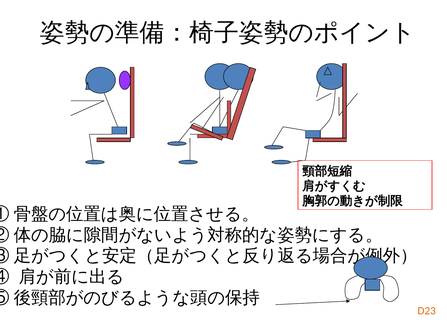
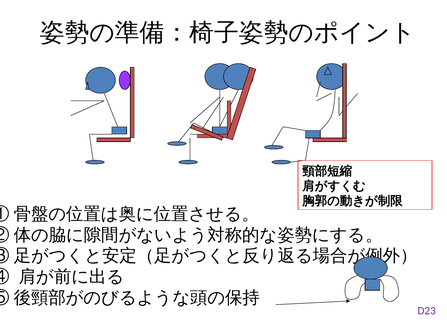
D23 colour: orange -> purple
